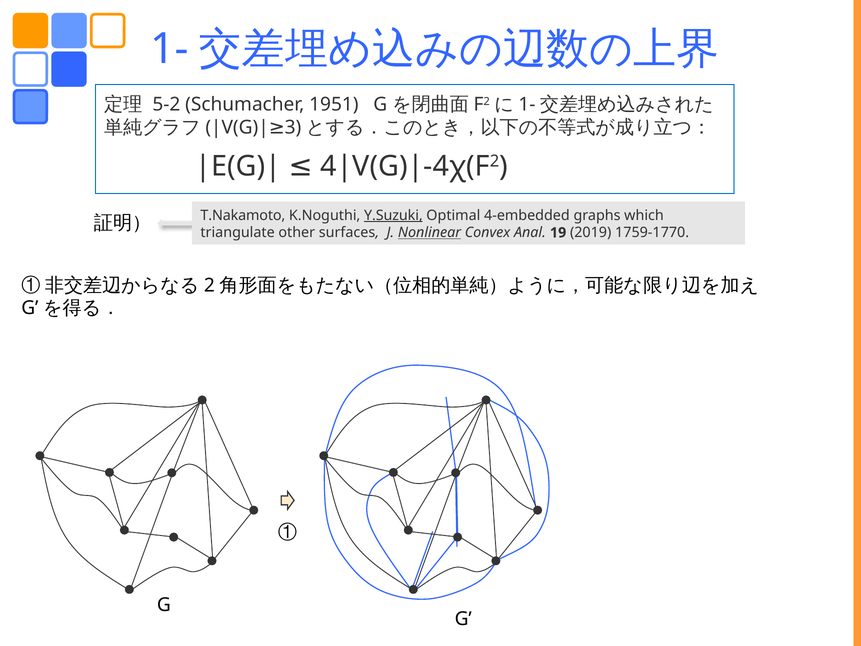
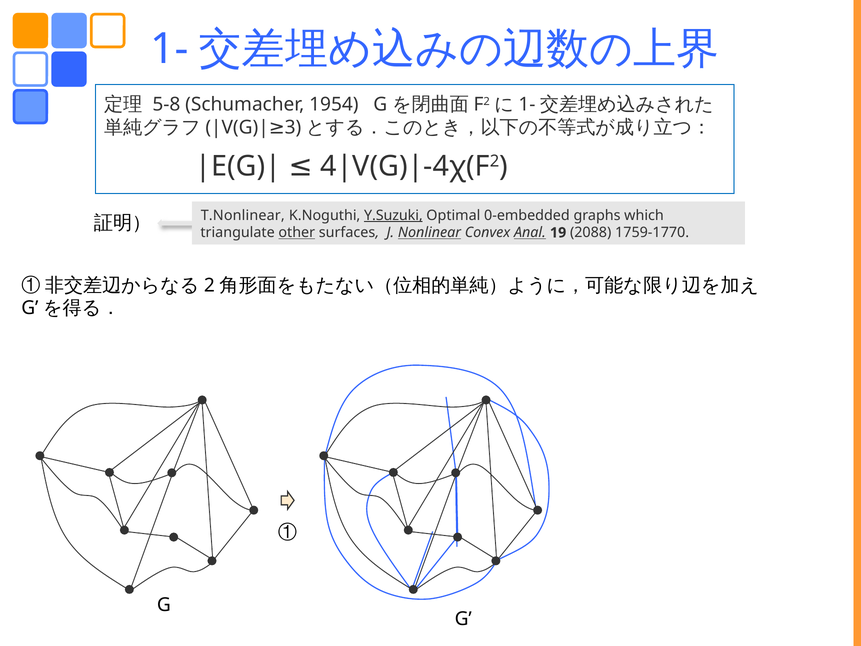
5-2: 5-2 -> 5-8
1951: 1951 -> 1954
T.Nakamoto: T.Nakamoto -> T.Nonlinear
4-embedded: 4-embedded -> 0-embedded
other underline: none -> present
Anal underline: none -> present
2019: 2019 -> 2088
